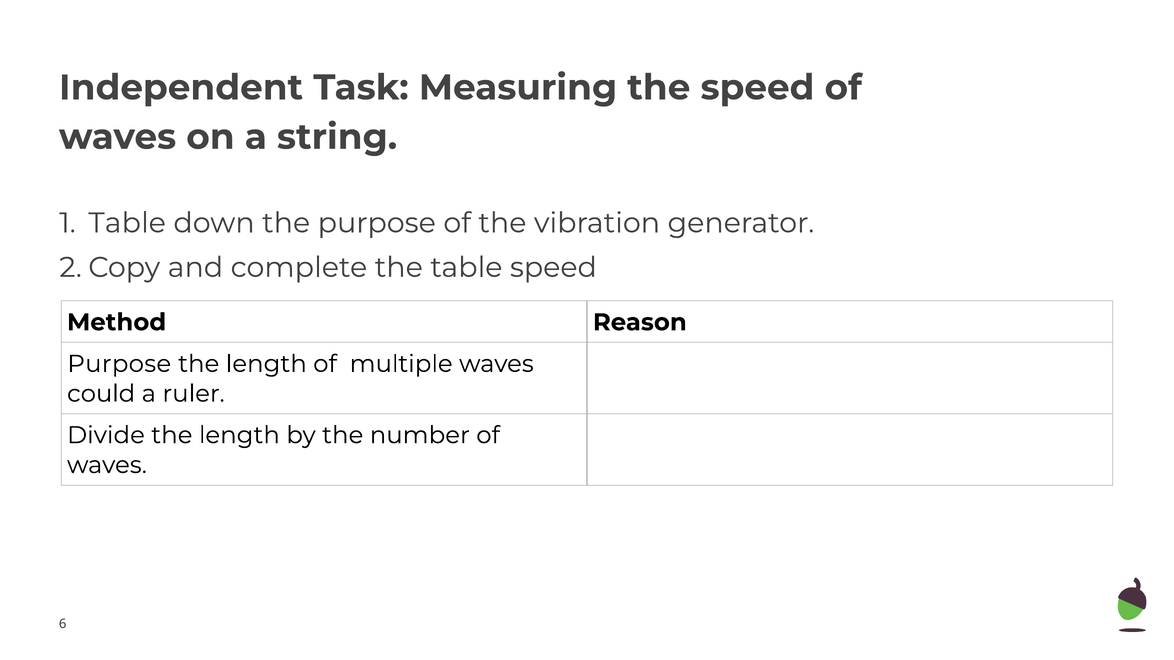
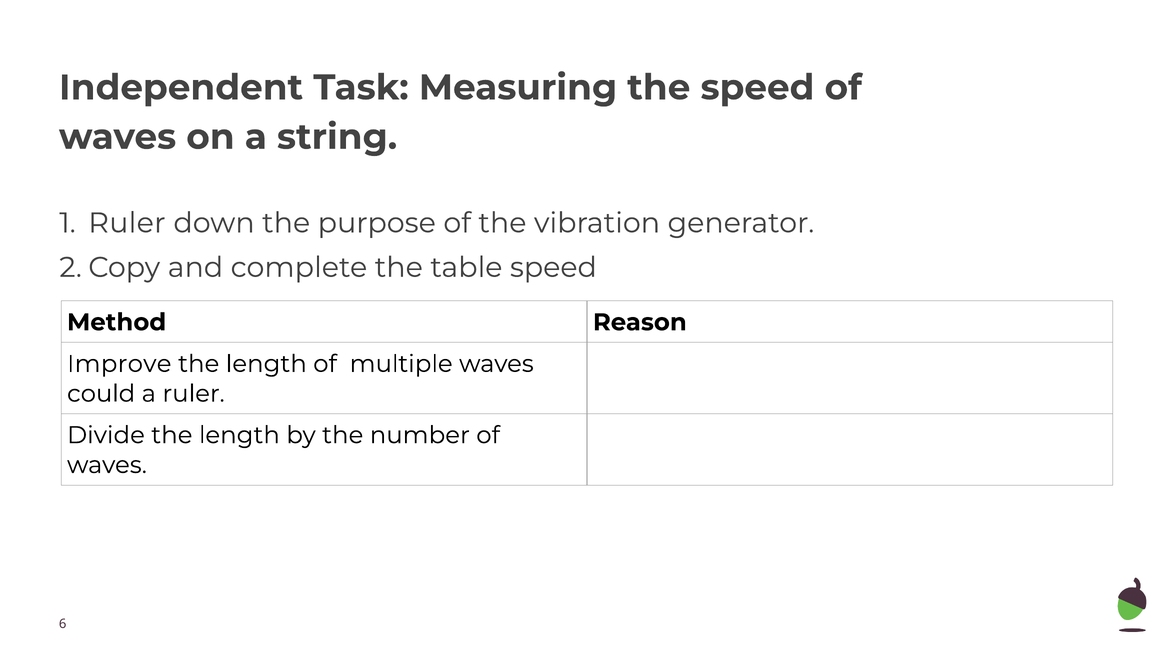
Table at (127, 223): Table -> Ruler
Purpose at (119, 364): Purpose -> Improve
